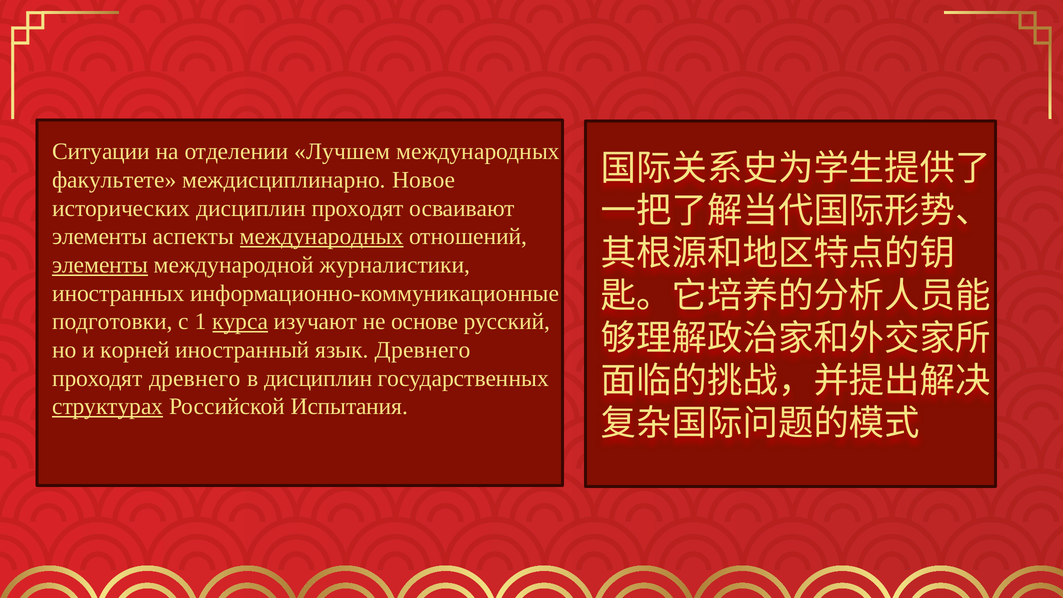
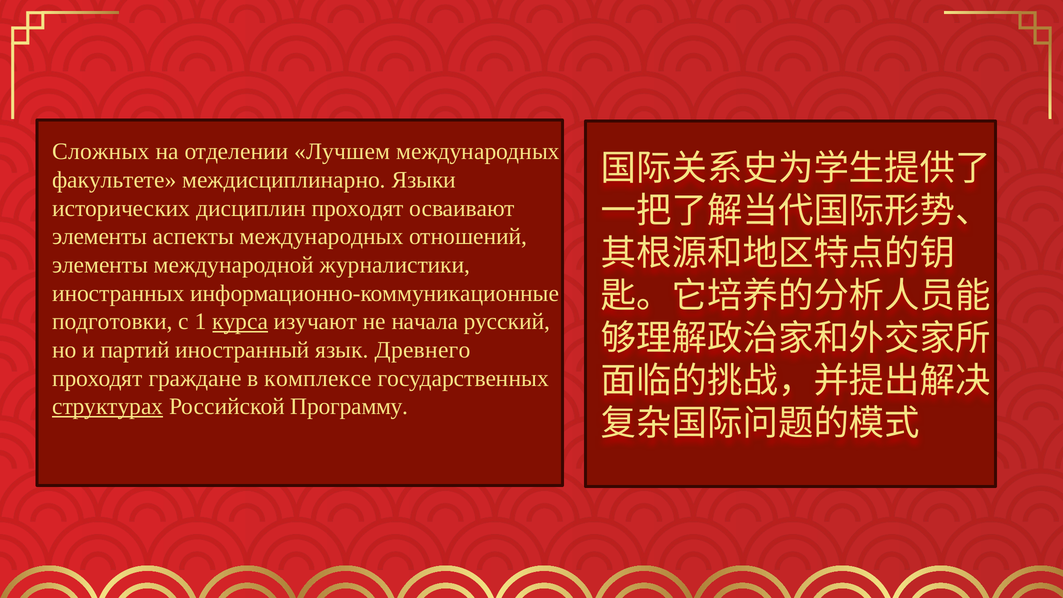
Ситуации: Ситуации -> Сложных
Новое: Новое -> Языки
международных at (322, 237) underline: present -> none
элементы at (100, 265) underline: present -> none
основе: основе -> начала
корней: корней -> партий
проходят древнего: древнего -> граждане
в дисциплин: дисциплин -> комплексе
Испытания: Испытания -> Программу
